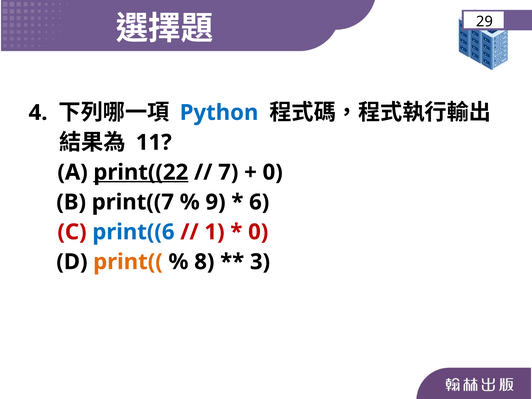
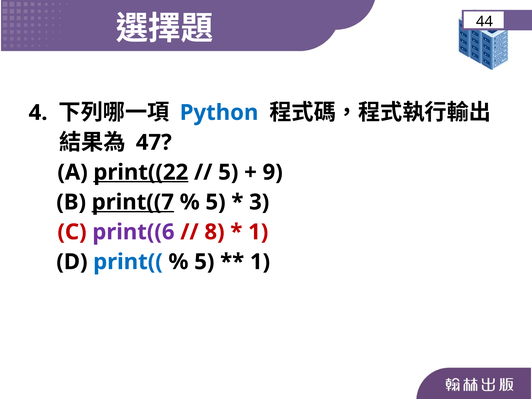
29: 29 -> 44
11: 11 -> 47
7 at (228, 172): 7 -> 5
0 at (273, 172): 0 -> 9
print((7 underline: none -> present
9 at (216, 202): 9 -> 5
6: 6 -> 3
print((6 colour: blue -> purple
1: 1 -> 8
0 at (258, 232): 0 -> 1
print(( colour: orange -> blue
8 at (204, 262): 8 -> 5
3 at (260, 262): 3 -> 1
